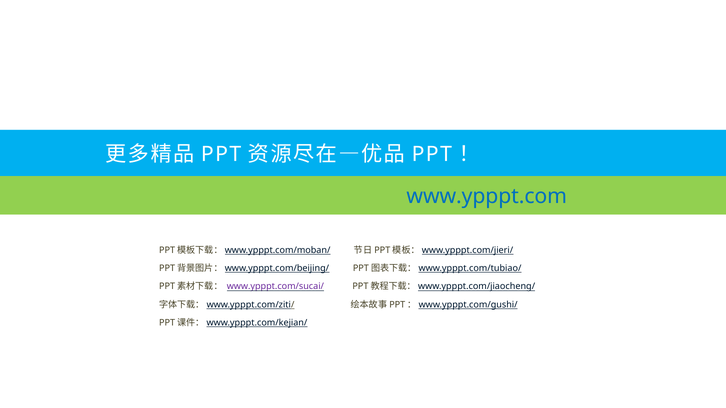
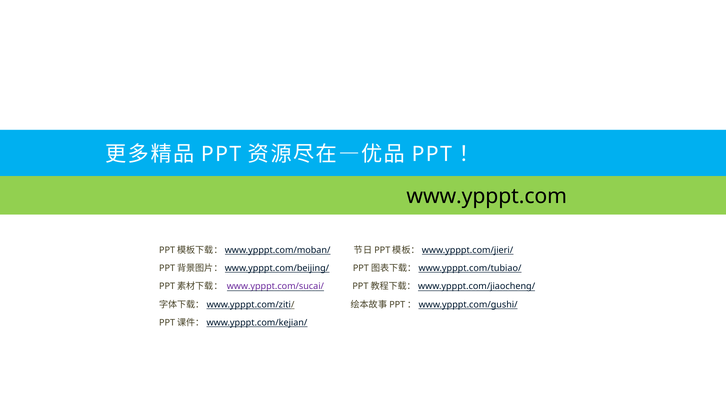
www.ypppt.com colour: blue -> black
